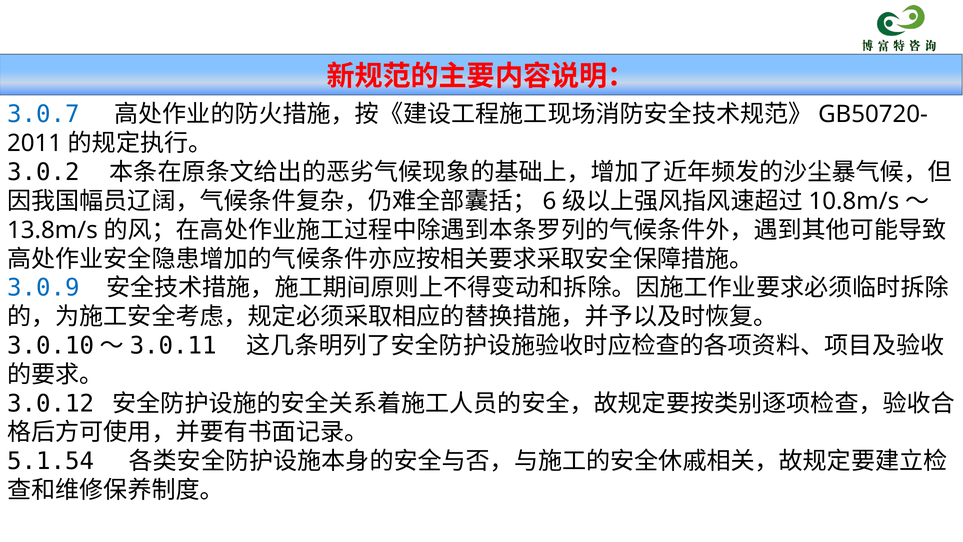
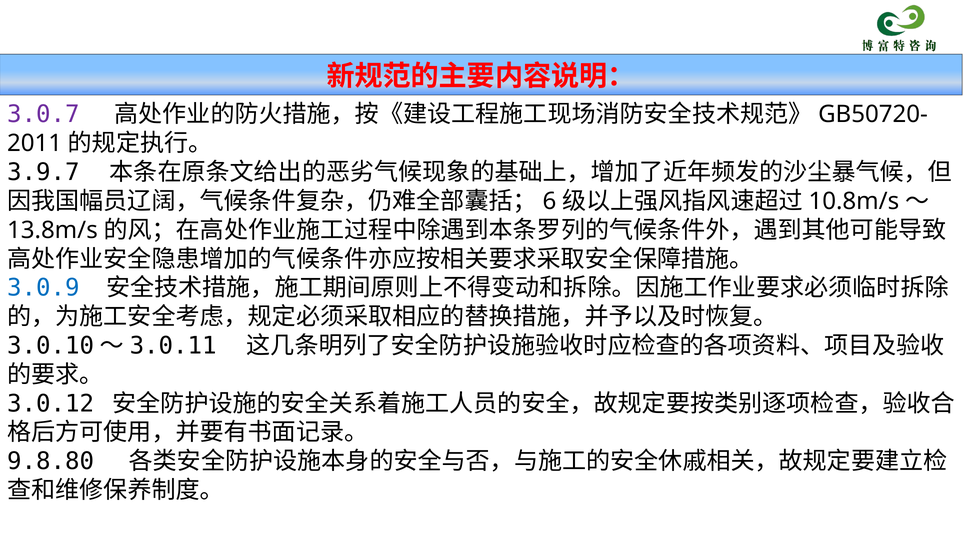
3.0.7 colour: blue -> purple
3.0.2: 3.0.2 -> 3.9.7
5.1.54: 5.1.54 -> 9.8.80
